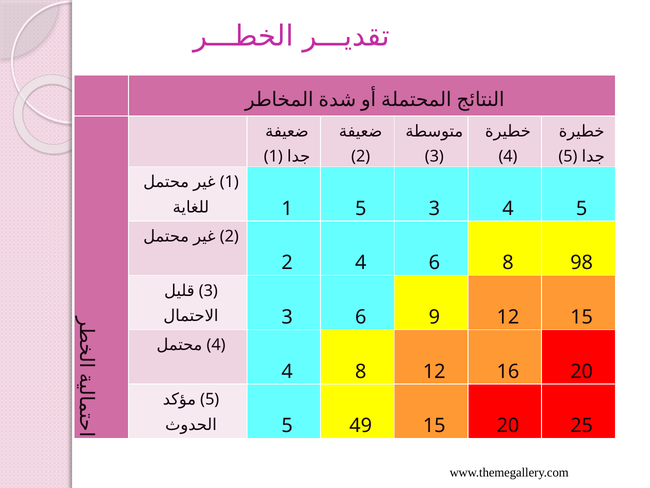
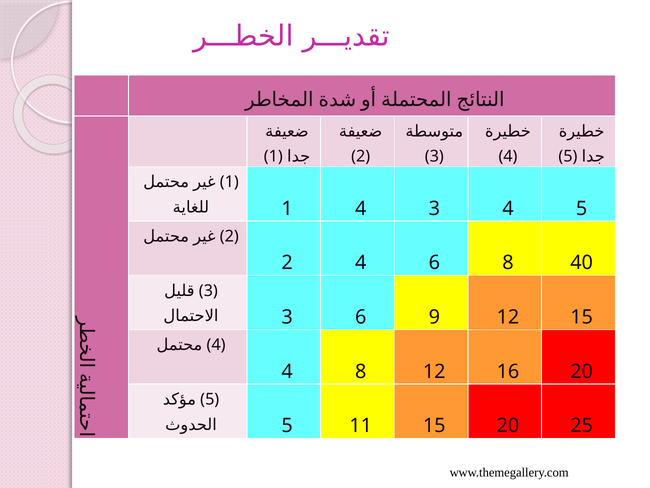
1 5: 5 -> 4
98: 98 -> 40
49: 49 -> 11
